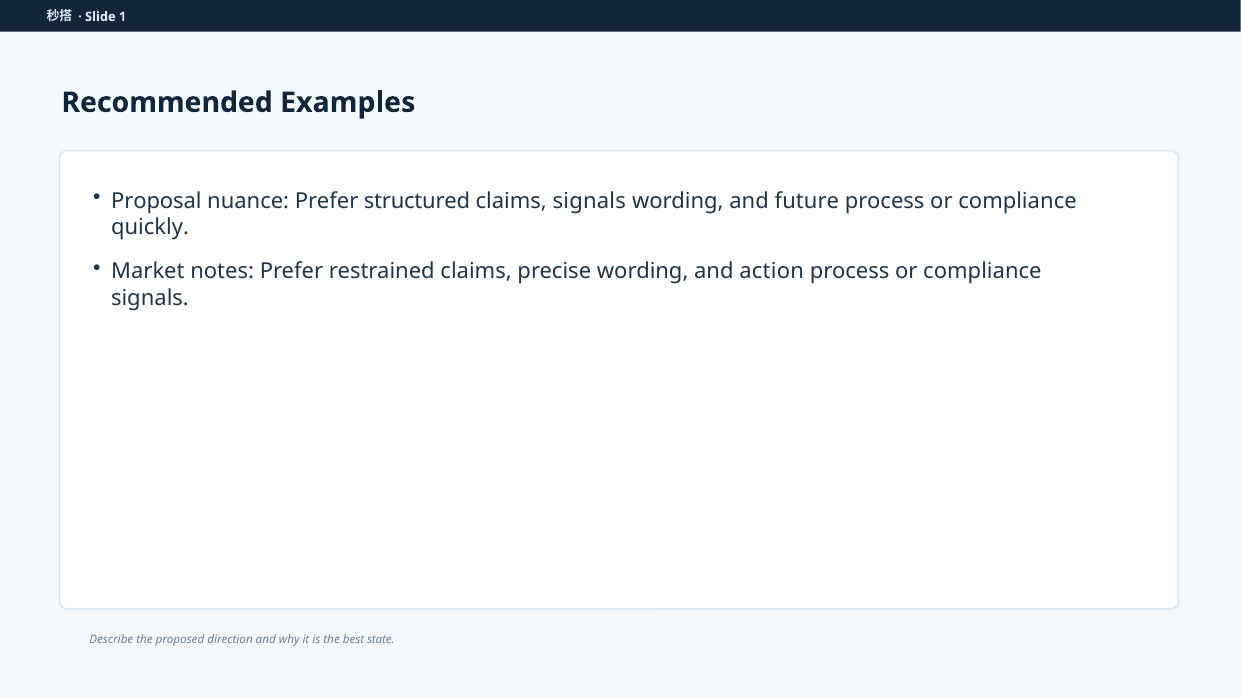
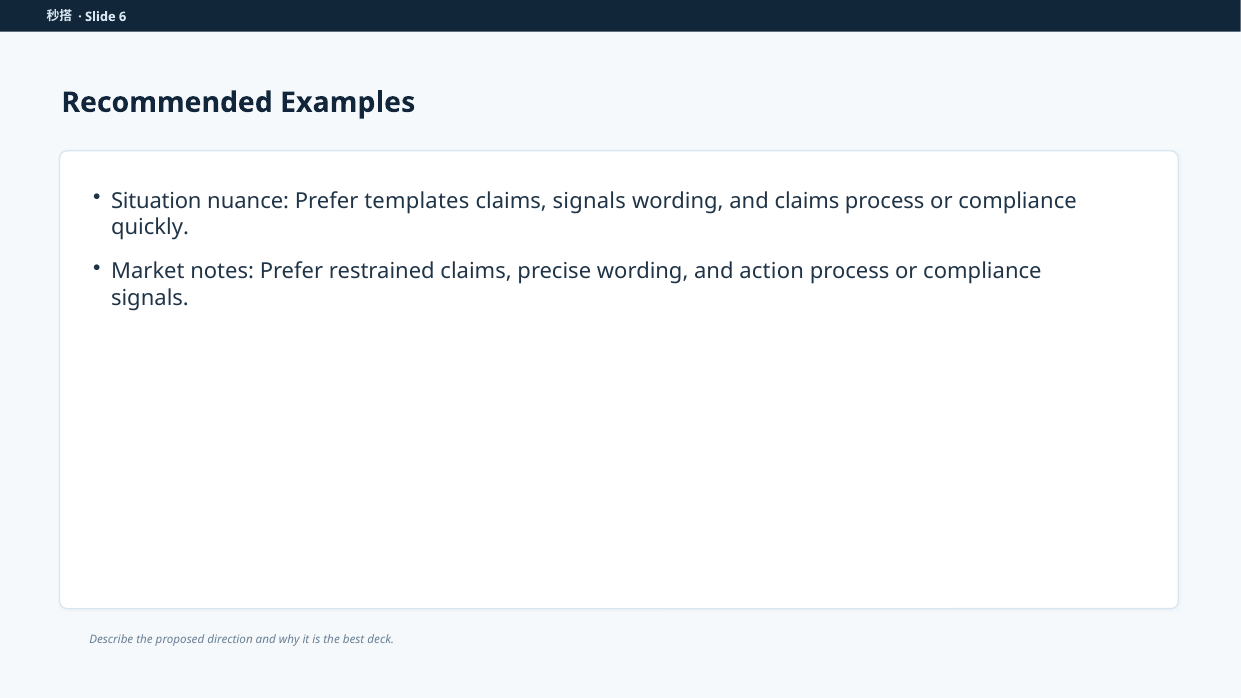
1: 1 -> 6
Proposal: Proposal -> Situation
structured: structured -> templates
and future: future -> claims
state: state -> deck
